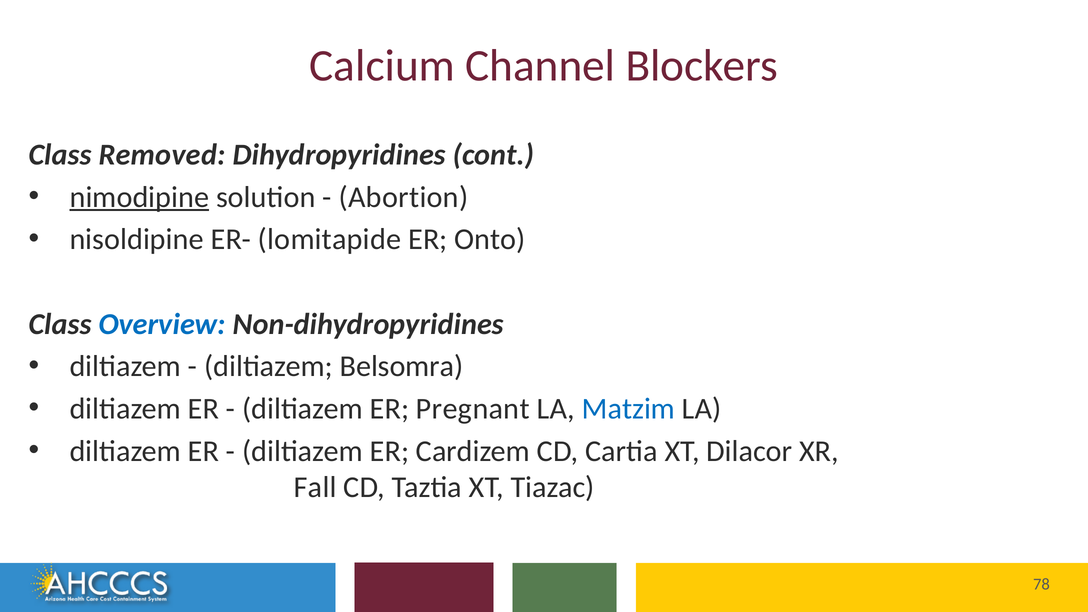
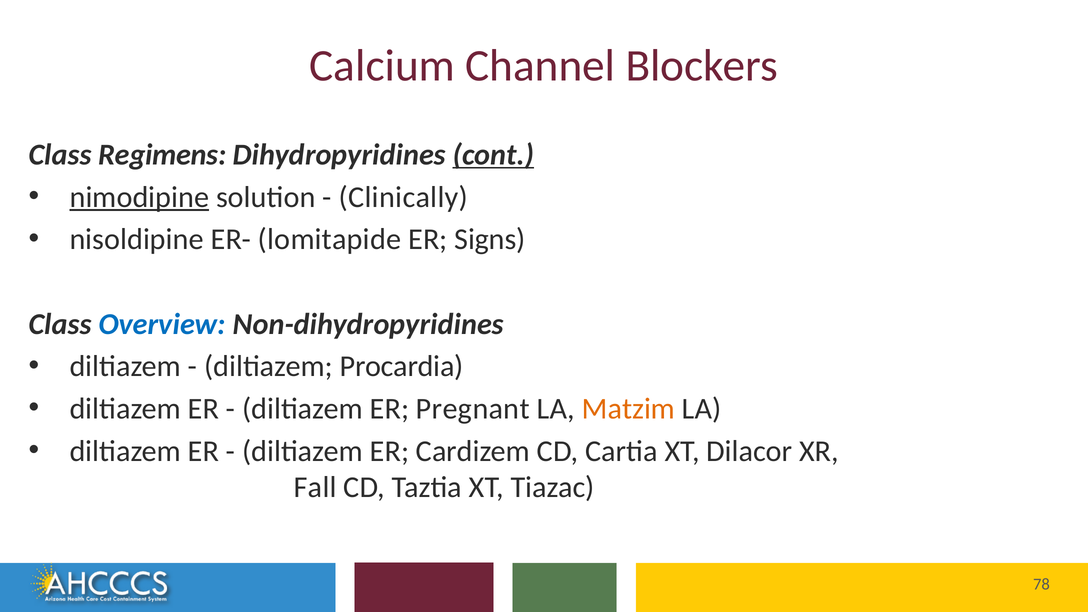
Removed: Removed -> Regimens
cont underline: none -> present
Abortion: Abortion -> Clinically
Onto: Onto -> Signs
Belsomra: Belsomra -> Procardia
Matzim colour: blue -> orange
